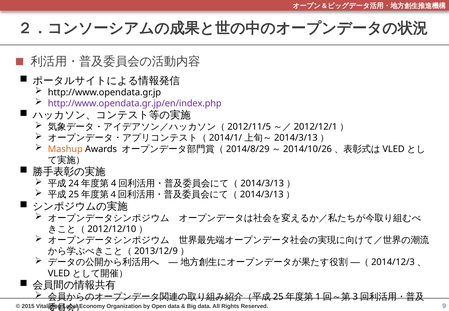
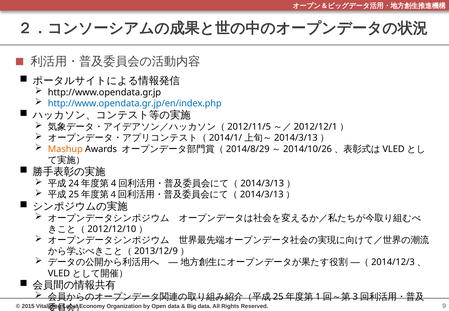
http://www.opendata.gr.jp/en/index.php colour: purple -> blue
